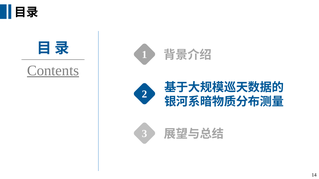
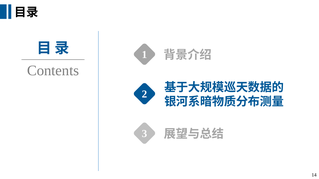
Contents underline: present -> none
